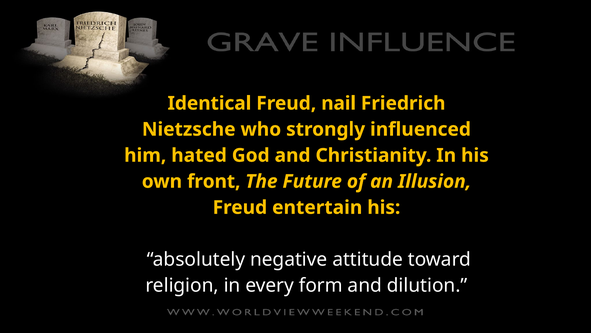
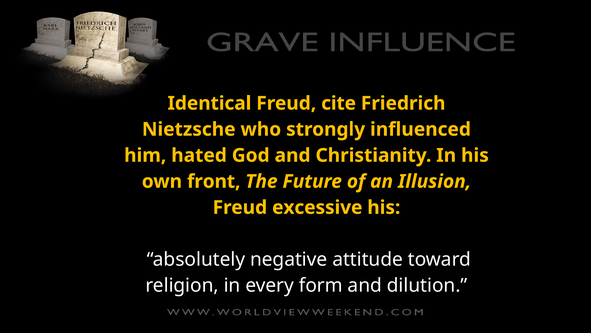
nail: nail -> cite
entertain: entertain -> excessive
